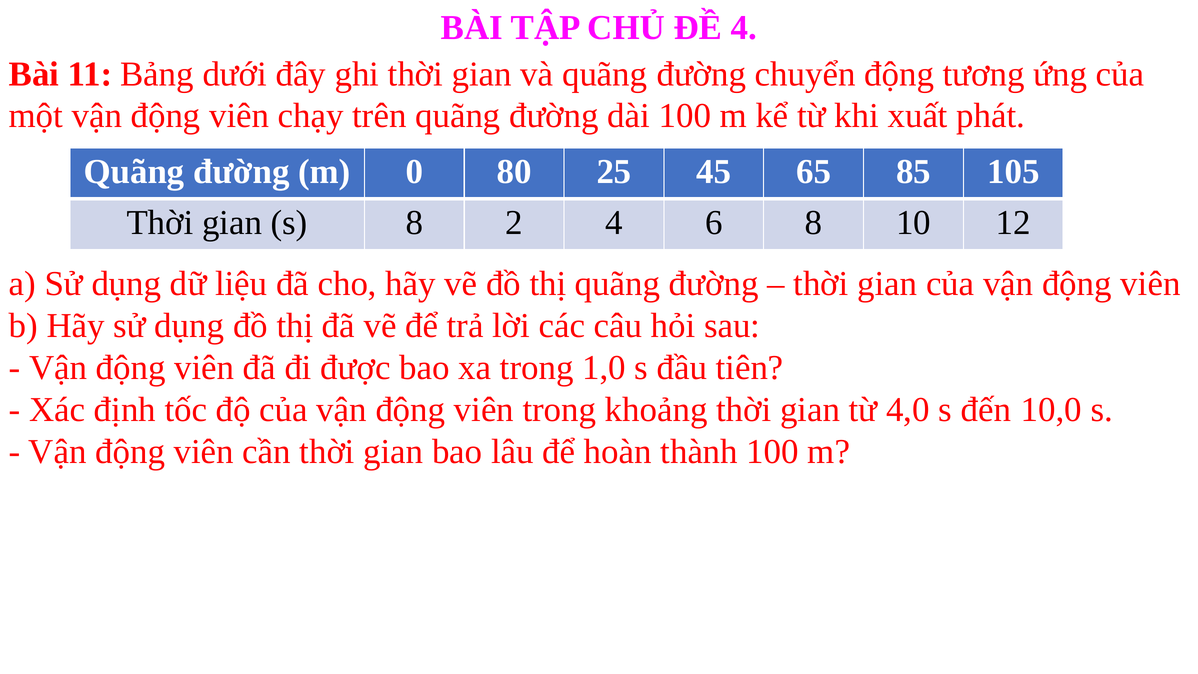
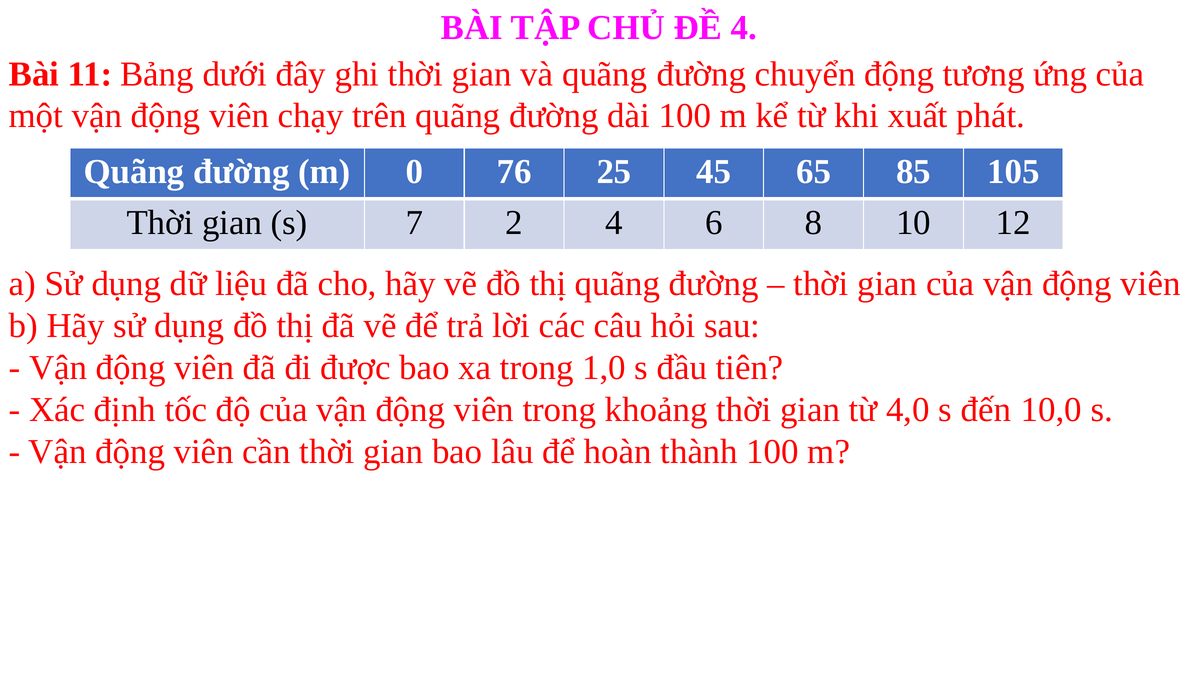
80: 80 -> 76
s 8: 8 -> 7
